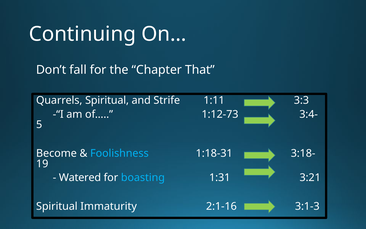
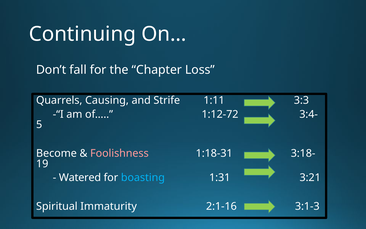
That: That -> Loss
Quarrels Spiritual: Spiritual -> Causing
1:12-73: 1:12-73 -> 1:12-72
Foolishness colour: light blue -> pink
